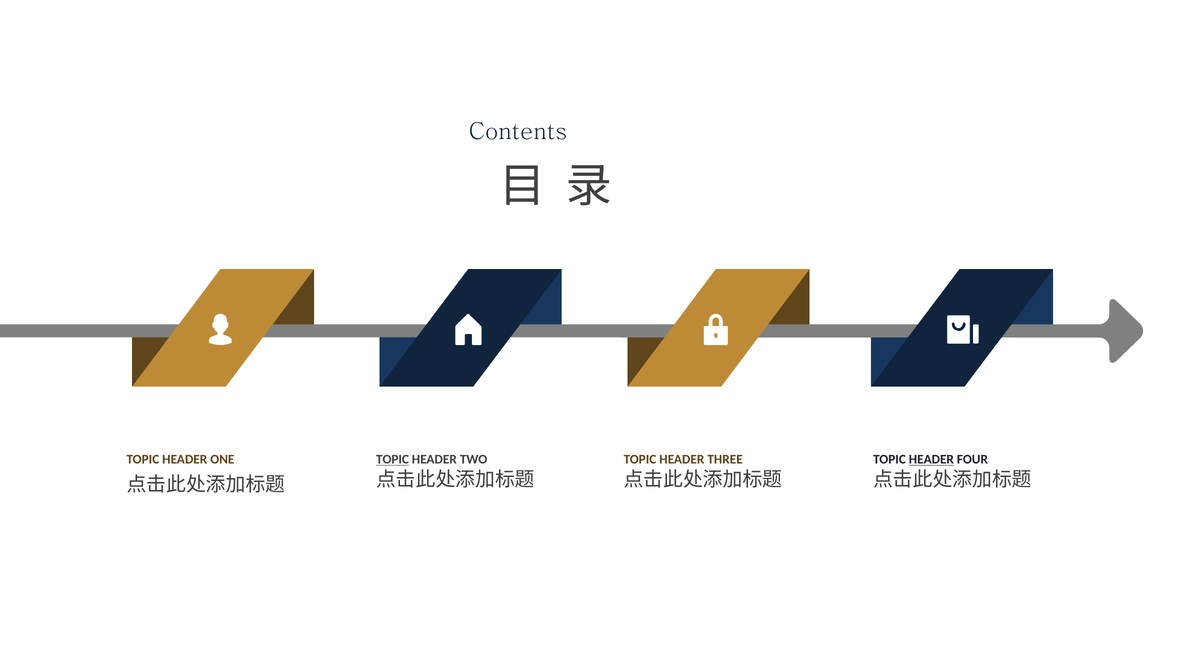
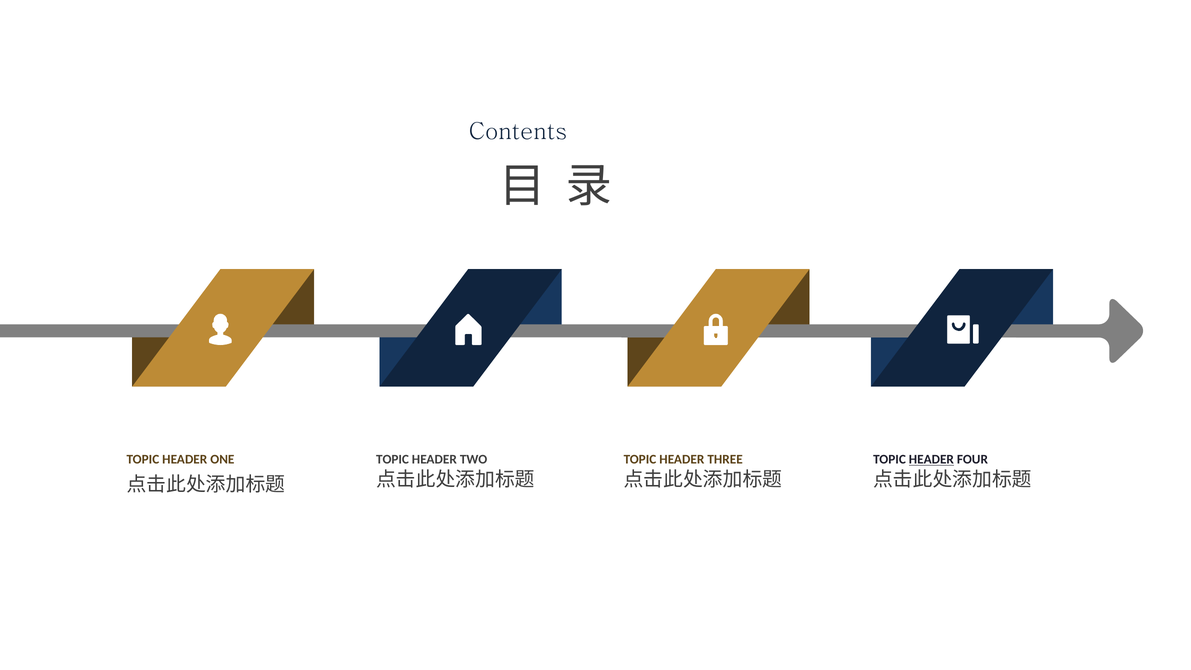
TOPIC at (392, 460) underline: present -> none
